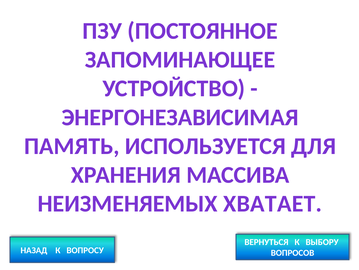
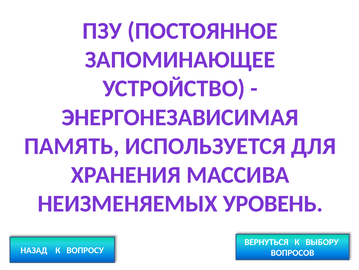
ХВАТАЕТ: ХВАТАЕТ -> УРОВЕНЬ
